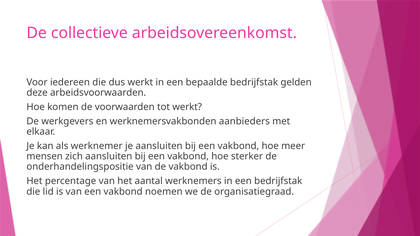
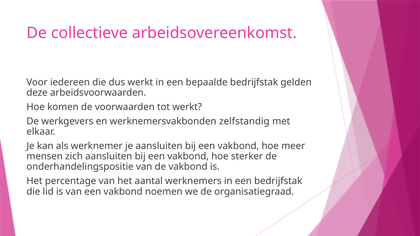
aanbieders: aanbieders -> zelfstandig
